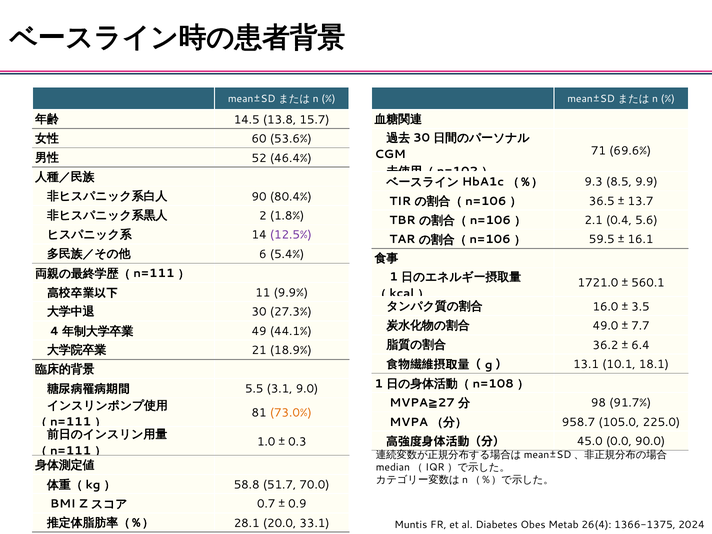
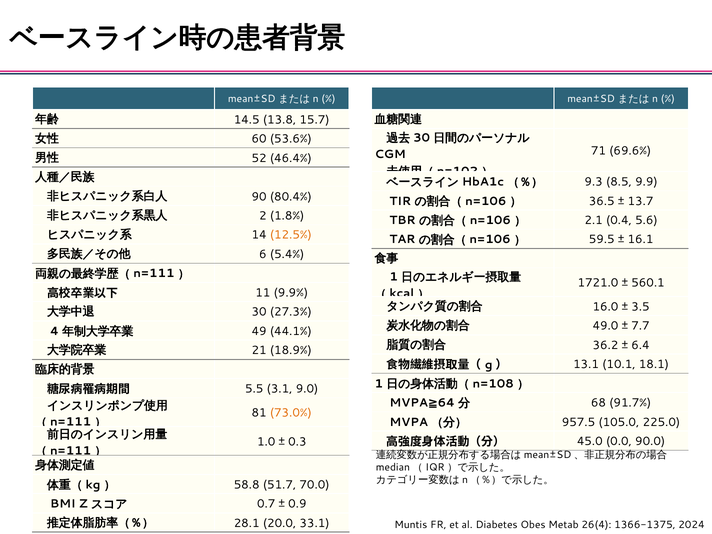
12.5% colour: purple -> orange
98: 98 -> 68
27: 27 -> 64
958.7: 958.7 -> 957.5
